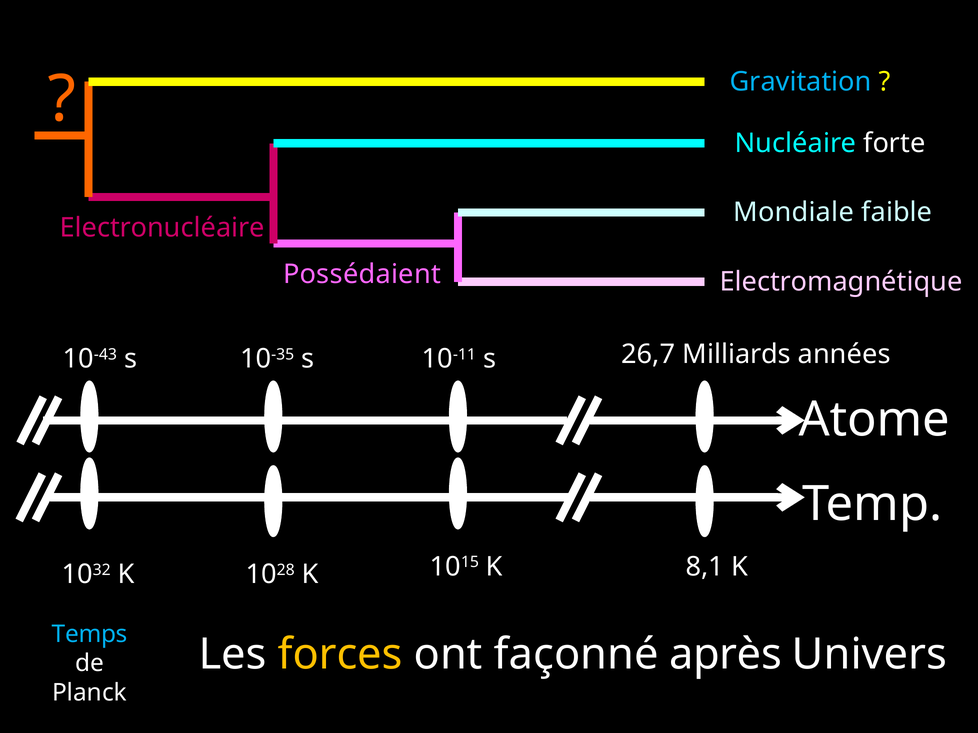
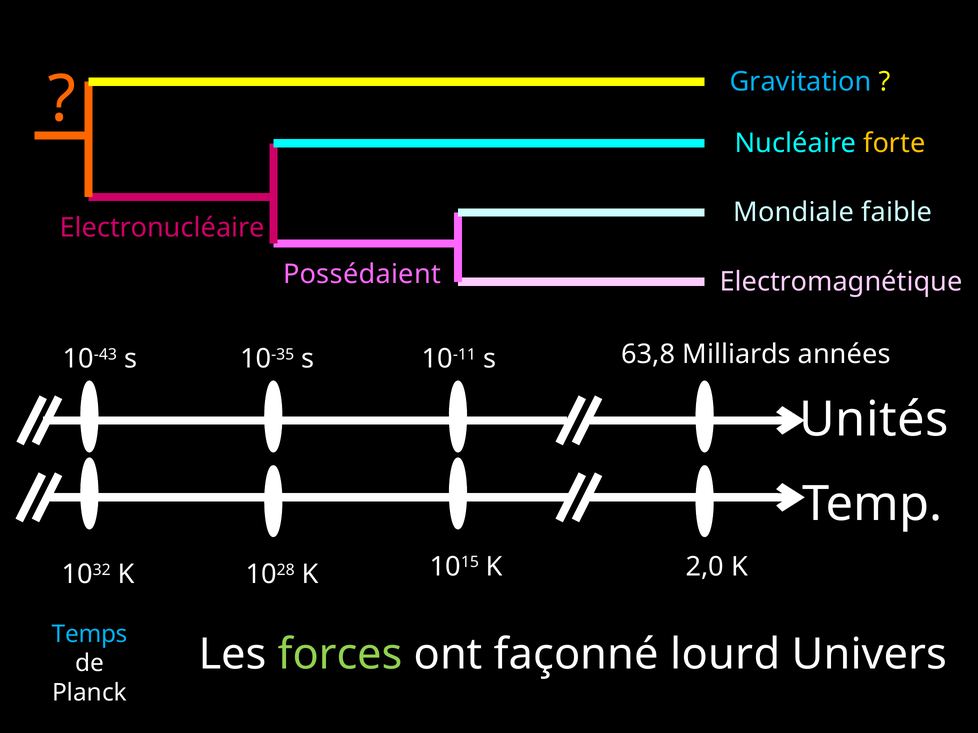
forte colour: white -> yellow
26,7: 26,7 -> 63,8
Atome: Atome -> Unités
8,1: 8,1 -> 2,0
forces colour: yellow -> light green
après: après -> lourd
